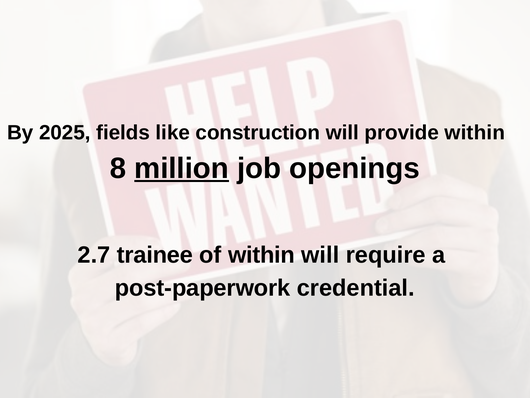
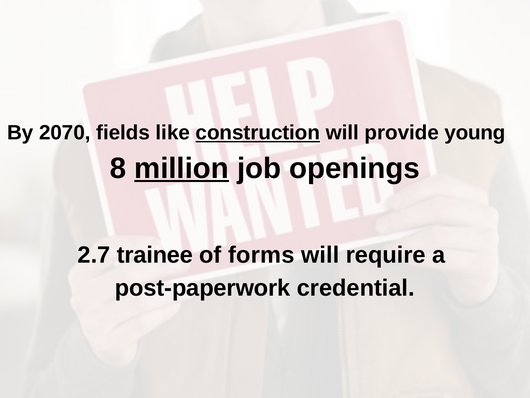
2025: 2025 -> 2070
construction underline: none -> present
provide within: within -> young
of within: within -> forms
